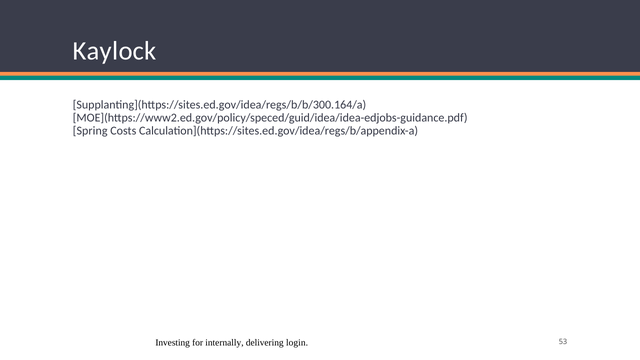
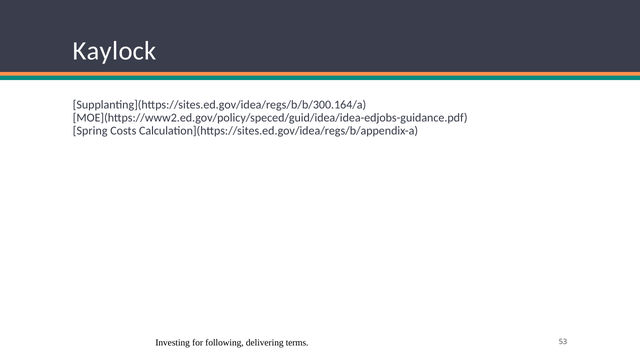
internally: internally -> following
login: login -> terms
